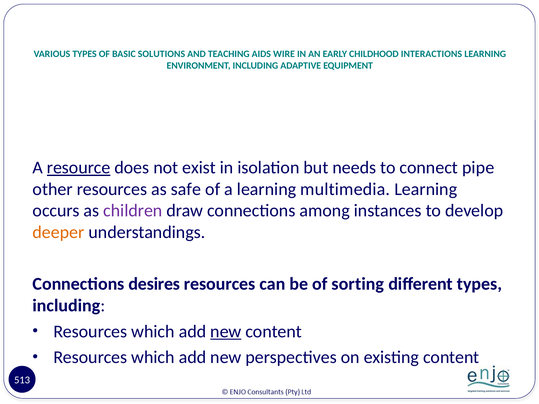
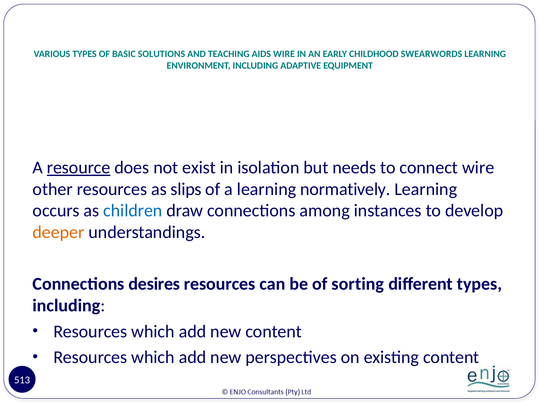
INTERACTIONS: INTERACTIONS -> SWEARWORDS
connect pipe: pipe -> wire
safe: safe -> slips
multimedia: multimedia -> normatively
children colour: purple -> blue
new at (226, 332) underline: present -> none
